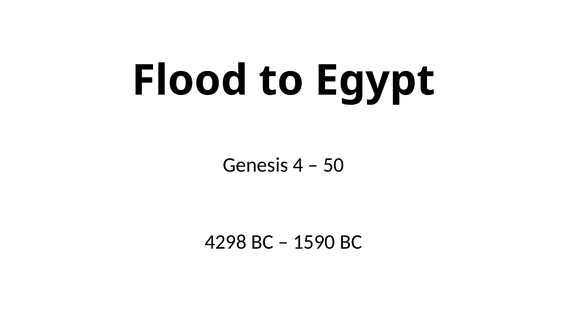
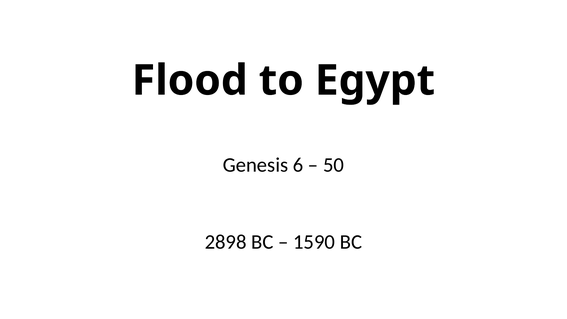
4: 4 -> 6
4298: 4298 -> 2898
